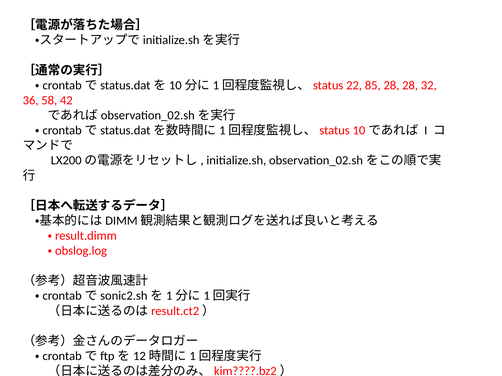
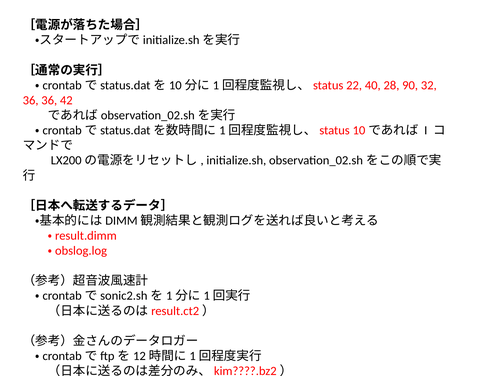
85: 85 -> 40
28 28: 28 -> 90
36 58: 58 -> 36
